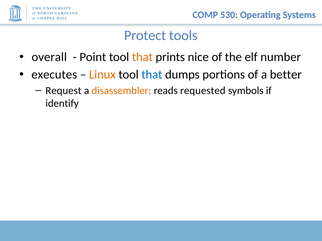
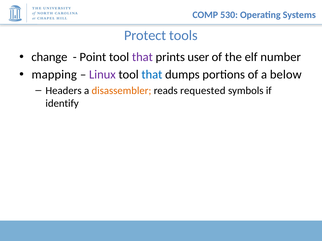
overall: overall -> change
that at (142, 57) colour: orange -> purple
nice: nice -> user
executes: executes -> mapping
Linux colour: orange -> purple
better: better -> below
Request: Request -> Headers
